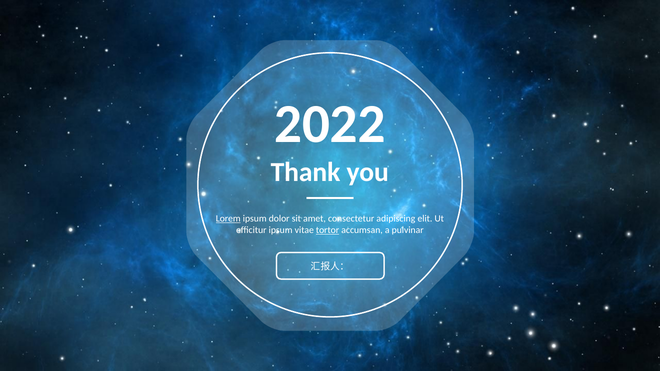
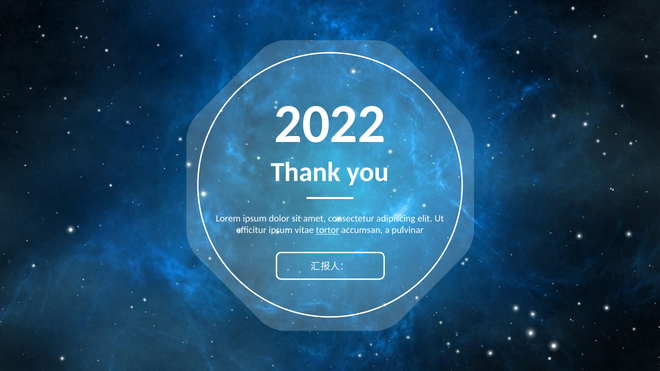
Lorem underline: present -> none
